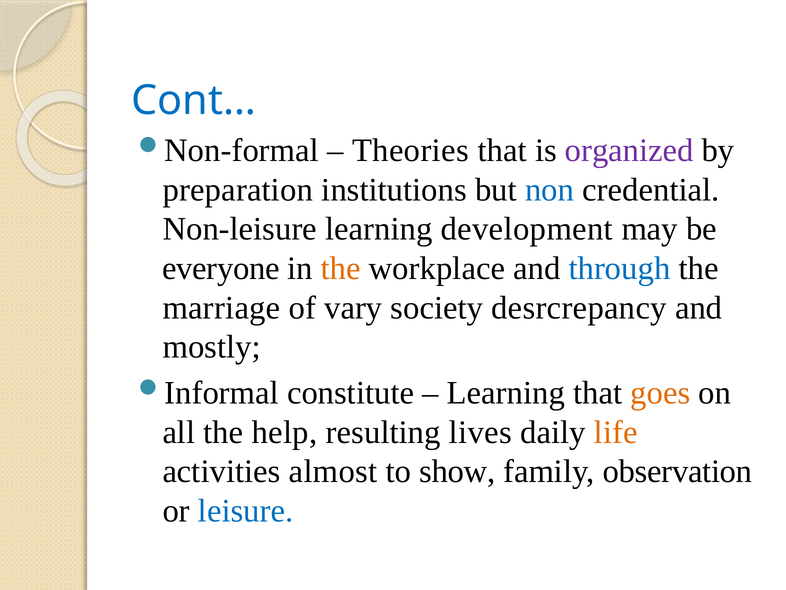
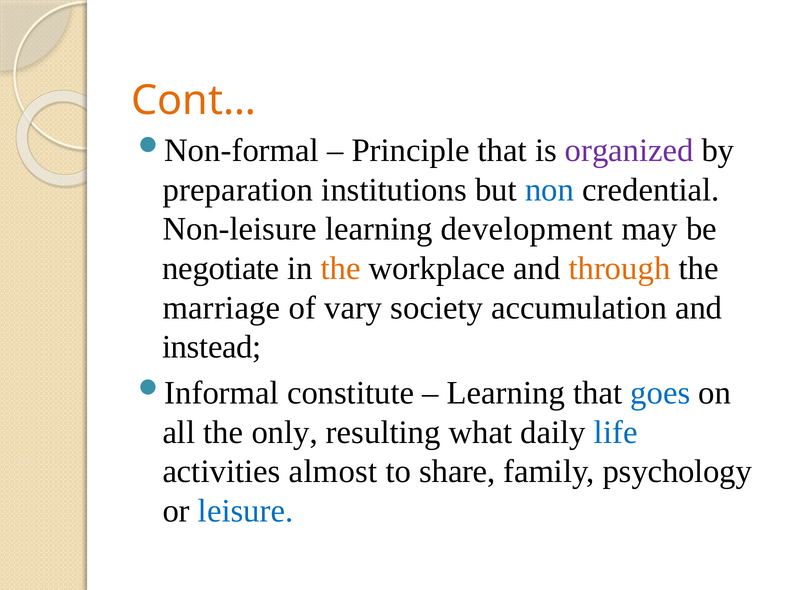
Cont… colour: blue -> orange
Theories: Theories -> Principle
everyone: everyone -> negotiate
through colour: blue -> orange
desrcrepancy: desrcrepancy -> accumulation
mostly: mostly -> instead
goes colour: orange -> blue
help: help -> only
lives: lives -> what
life colour: orange -> blue
show: show -> share
observation: observation -> psychology
